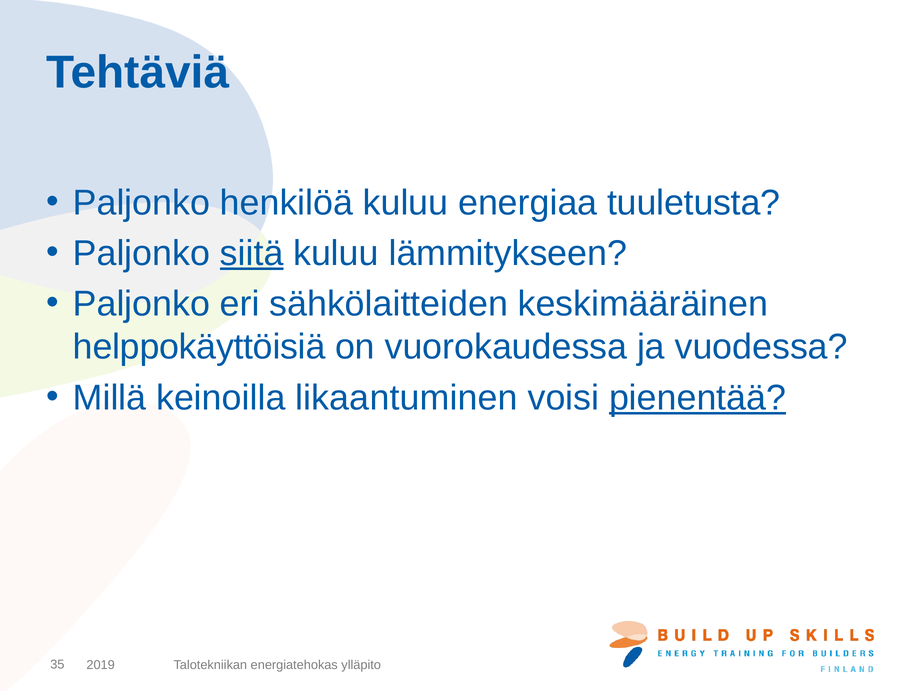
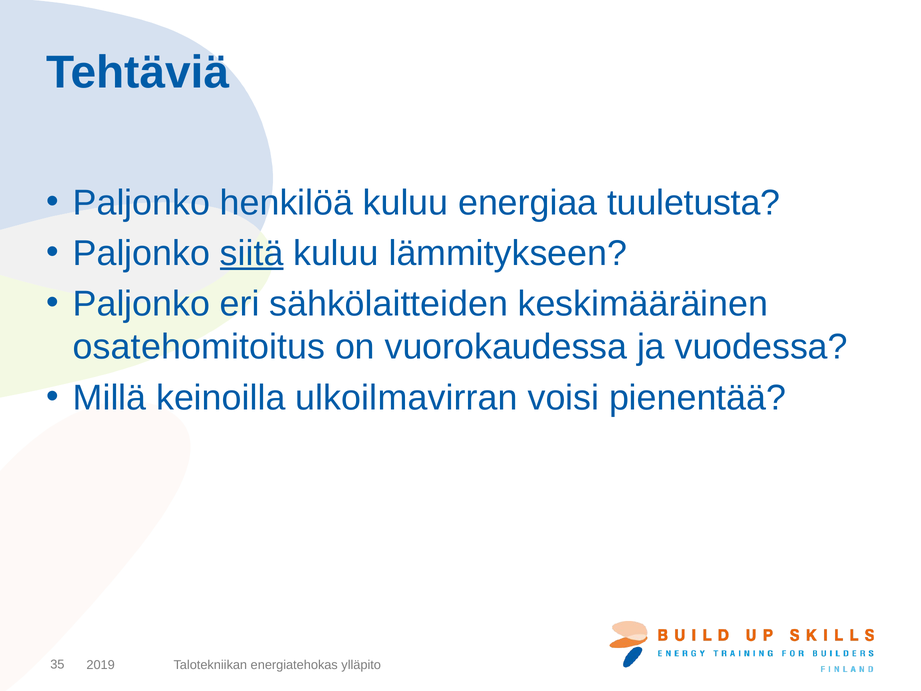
helppokäyttöisiä: helppokäyttöisiä -> osatehomitoitus
likaantuminen: likaantuminen -> ulkoilmavirran
pienentää underline: present -> none
